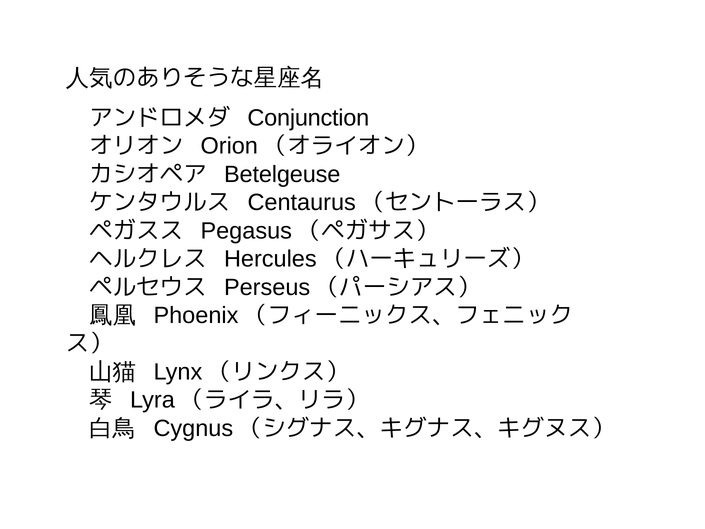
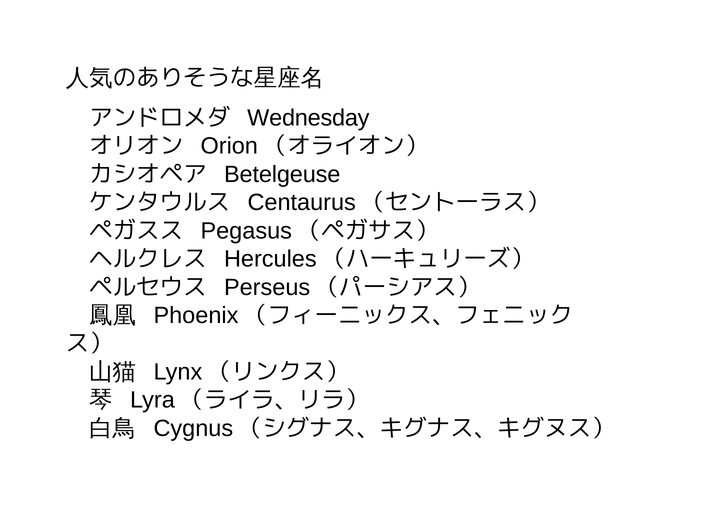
Conjunction: Conjunction -> Wednesday
